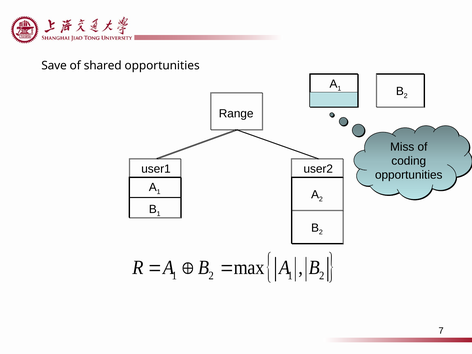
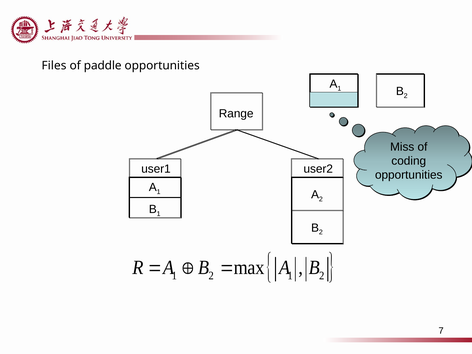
Save: Save -> Files
shared: shared -> paddle
